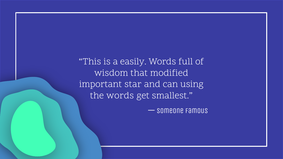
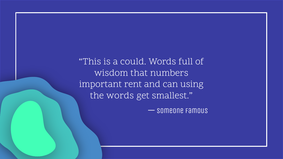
easily: easily -> could
modified: modified -> numbers
star: star -> rent
